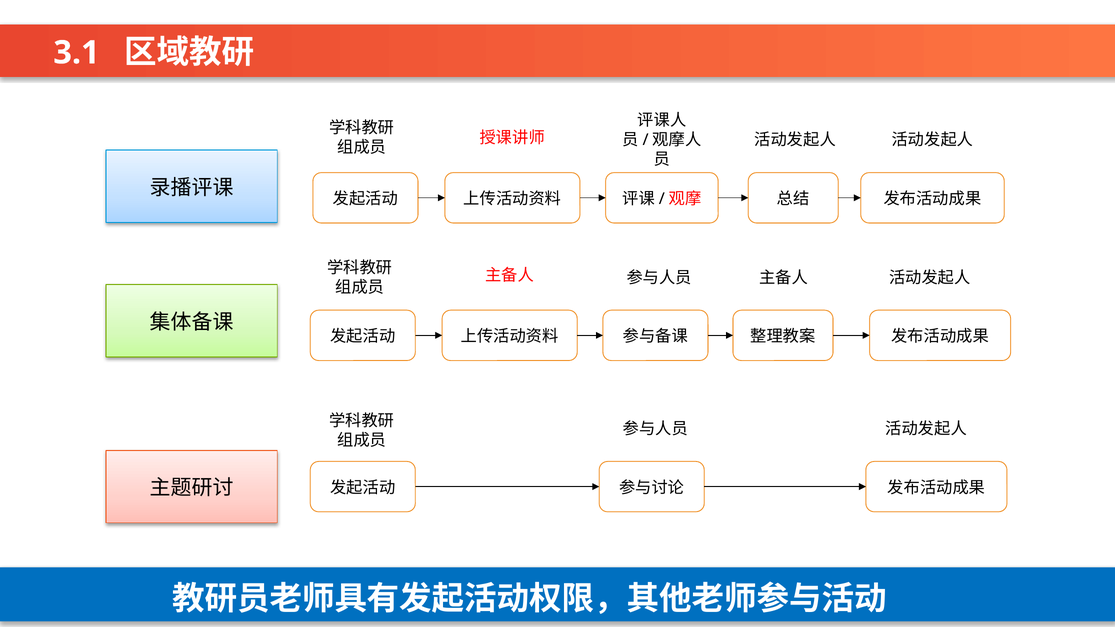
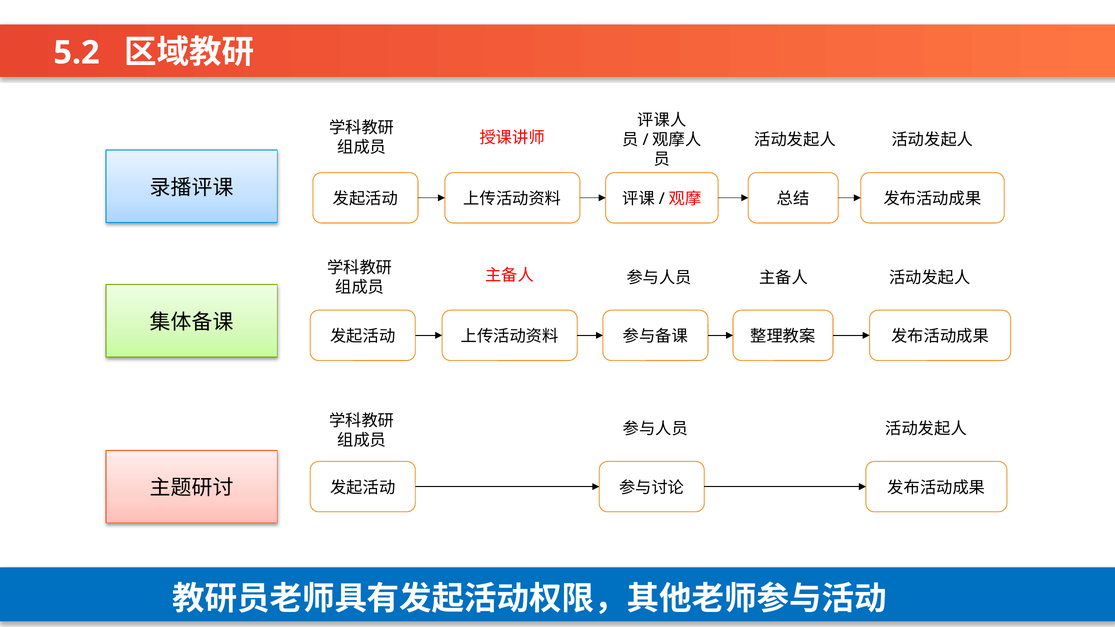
3.1: 3.1 -> 5.2
